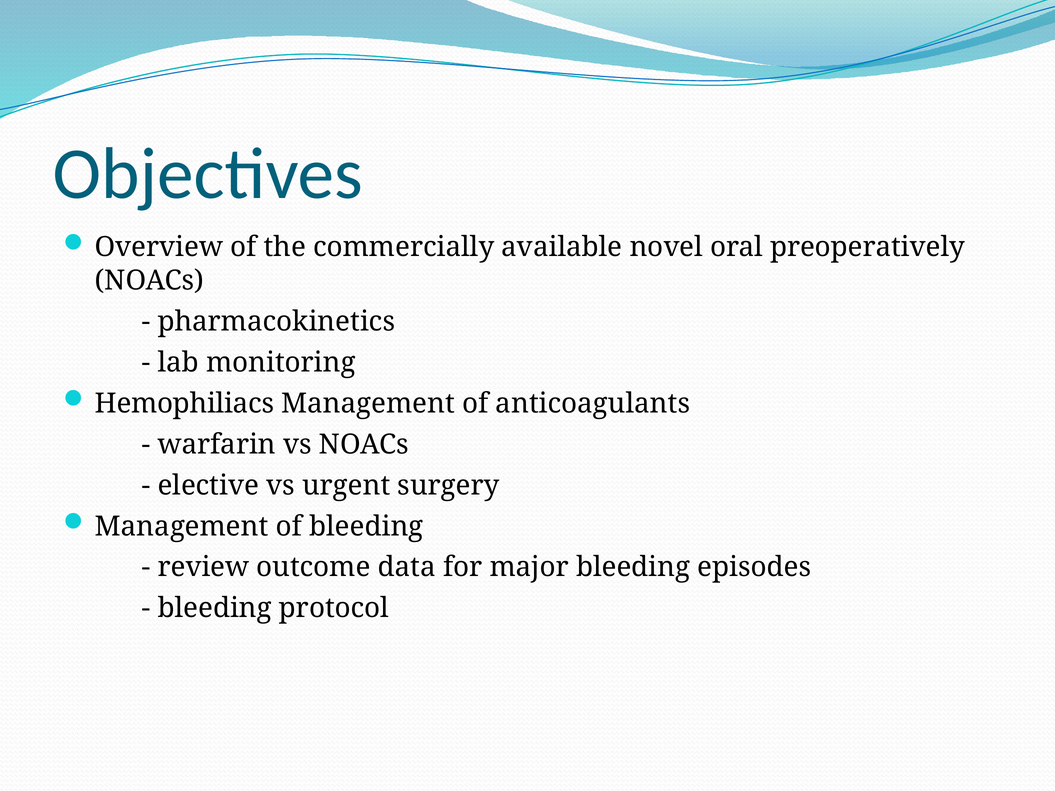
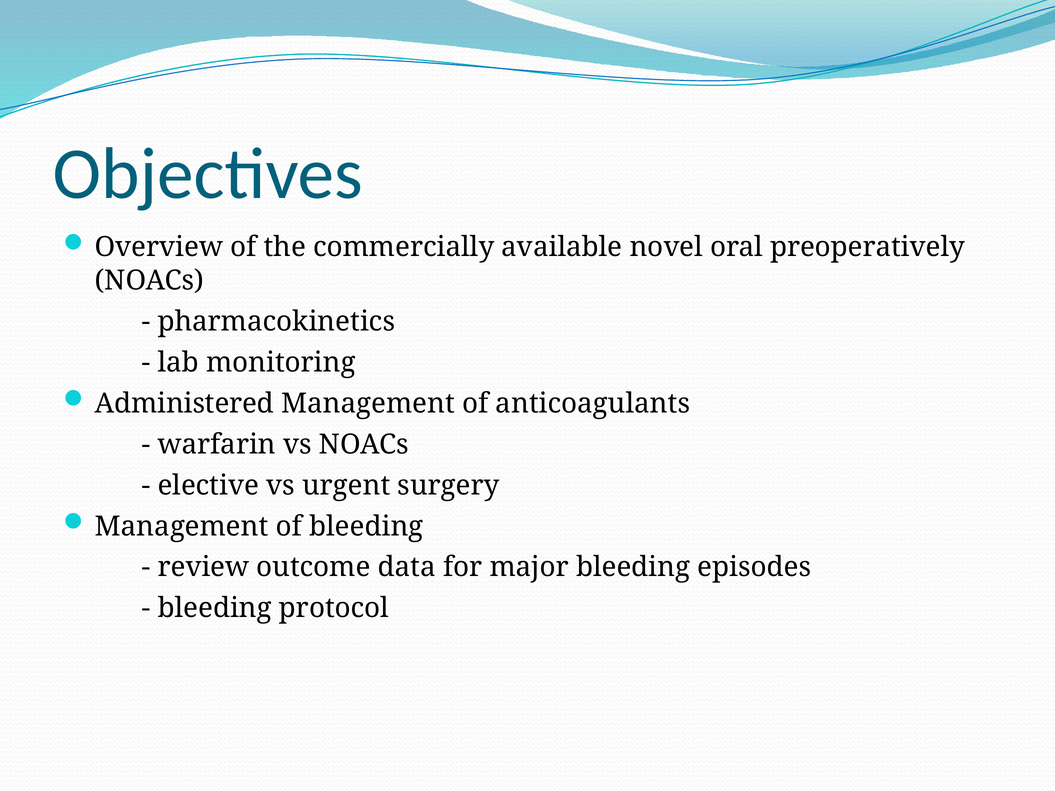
Hemophiliacs: Hemophiliacs -> Administered
